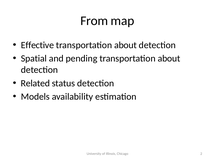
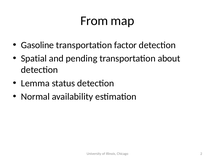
Effective: Effective -> Gasoline
about at (125, 45): about -> factor
Related: Related -> Lemma
Models: Models -> Normal
